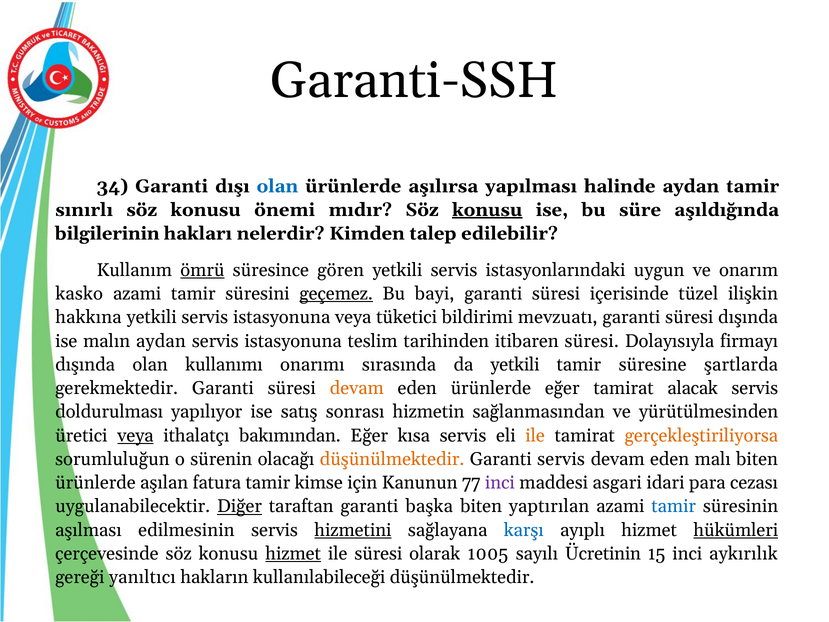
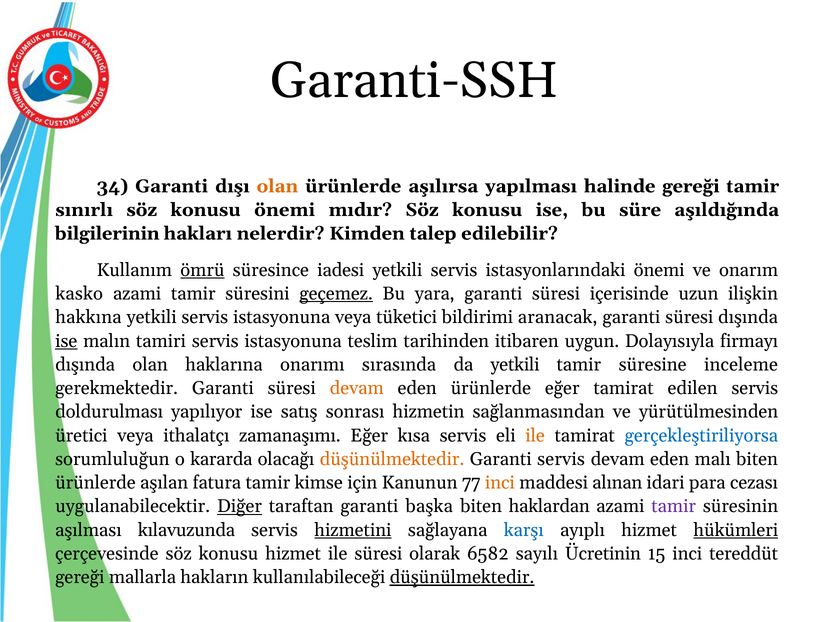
olan at (277, 186) colour: blue -> orange
halinde aydan: aydan -> gereği
konusu at (487, 210) underline: present -> none
gören: gören -> iadesi
istasyonlarındaki uygun: uygun -> önemi
bayi: bayi -> yara
tüzel: tüzel -> uzun
mevzuatı: mevzuatı -> aranacak
ise at (66, 341) underline: none -> present
malın aydan: aydan -> tamiri
itibaren süresi: süresi -> uygun
kullanımı: kullanımı -> haklarına
şartlarda: şartlarda -> inceleme
alacak: alacak -> edilen
veya at (135, 435) underline: present -> none
bakımından: bakımından -> zamanaşımı
gerçekleştiriliyorsa colour: orange -> blue
sürenin: sürenin -> kararda
inci at (500, 483) colour: purple -> orange
asgari: asgari -> alınan
yaptırılan: yaptırılan -> haklardan
tamir at (674, 506) colour: blue -> purple
edilmesinin: edilmesinin -> kılavuzunda
hizmet at (293, 553) underline: present -> none
1005: 1005 -> 6582
aykırılık: aykırılık -> tereddüt
yanıltıcı: yanıltıcı -> mallarla
düşünülmektedir at (462, 577) underline: none -> present
